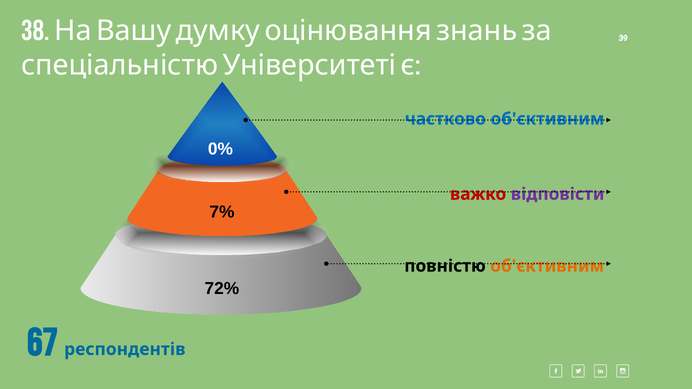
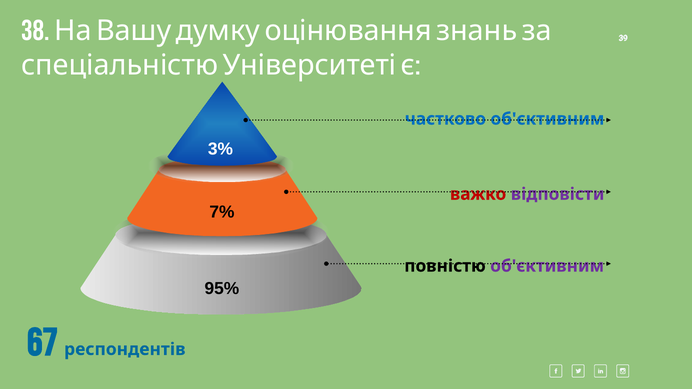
0%: 0% -> 3%
об'єктивним at (547, 266) colour: orange -> purple
72%: 72% -> 95%
